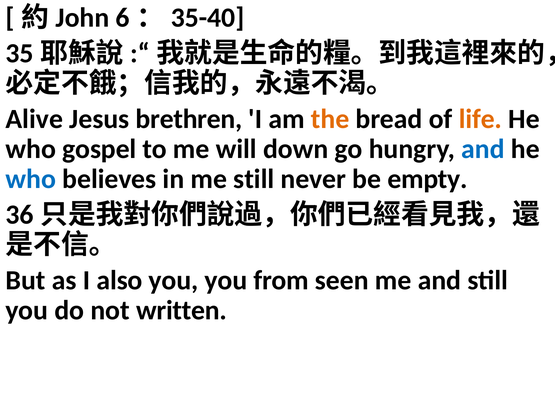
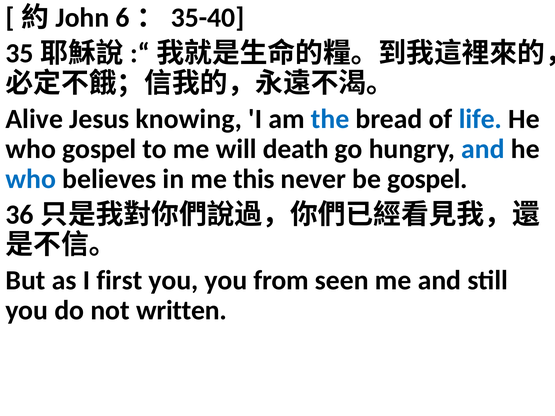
brethren: brethren -> knowing
the colour: orange -> blue
life colour: orange -> blue
down: down -> death
me still: still -> this
be empty: empty -> gospel
also: also -> first
